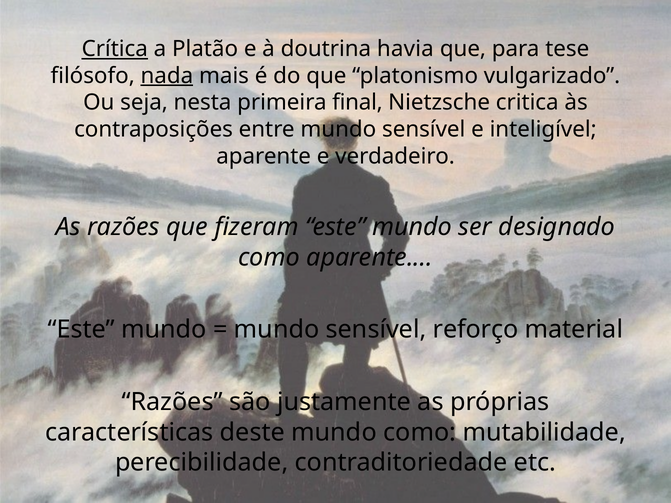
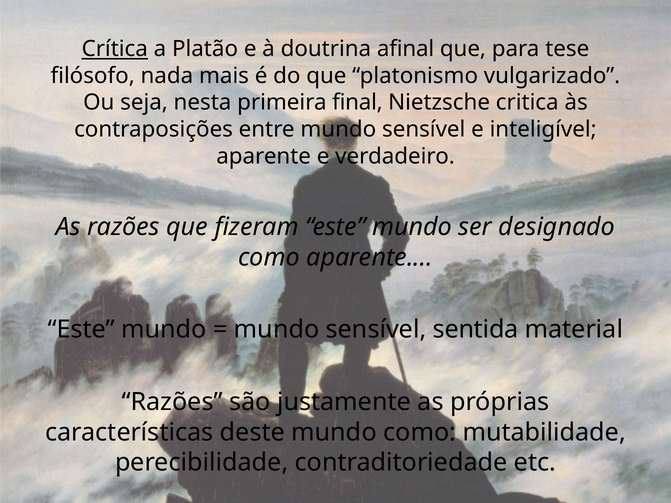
havia: havia -> afinal
nada underline: present -> none
reforço: reforço -> sentida
